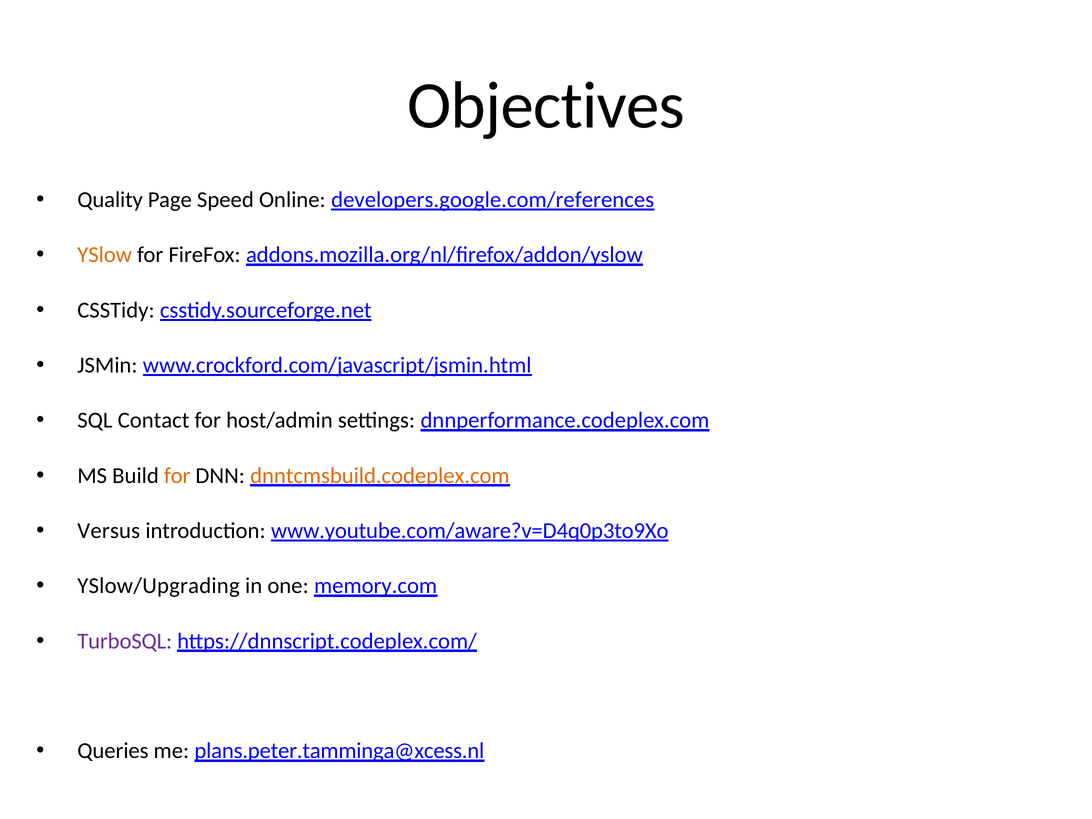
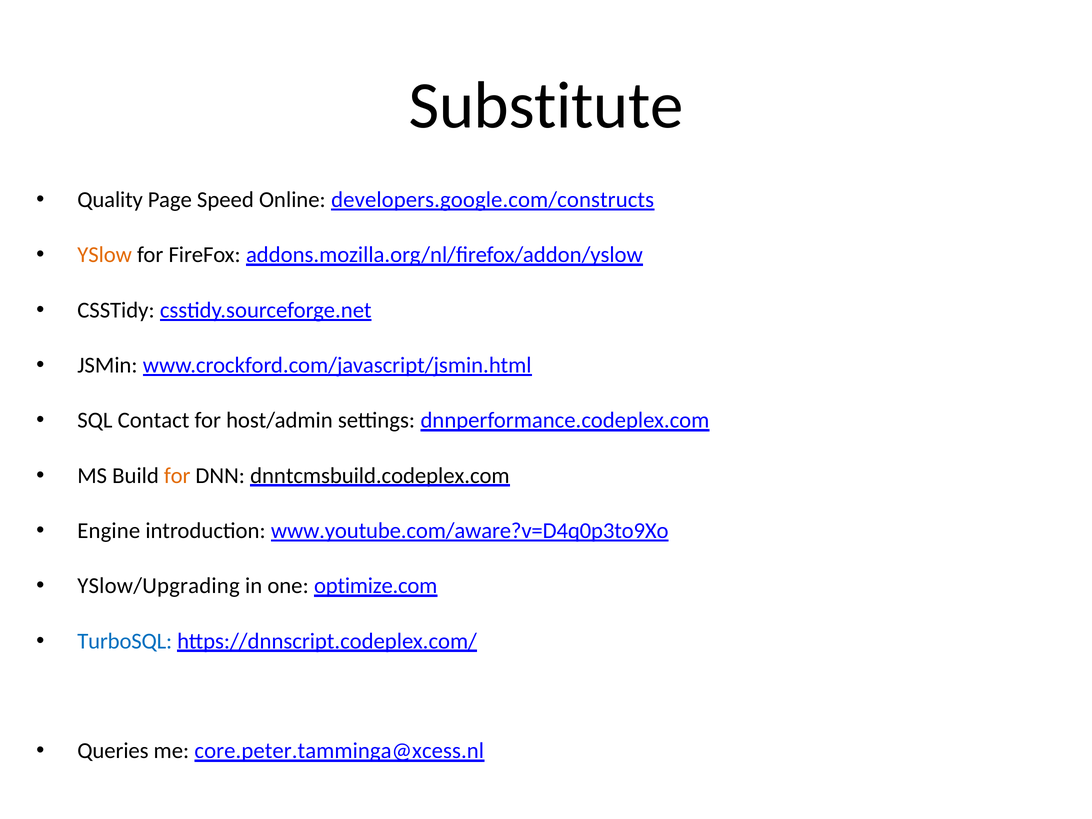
Objectives: Objectives -> Substitute
developers.google.com/references: developers.google.com/references -> developers.google.com/constructs
dnntcmsbuild.codeplex.com colour: orange -> black
Versus: Versus -> Engine
memory.com: memory.com -> optimize.com
TurboSQL colour: purple -> blue
plans.peter.tamminga@xcess.nl: plans.peter.tamminga@xcess.nl -> core.peter.tamminga@xcess.nl
